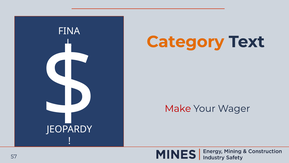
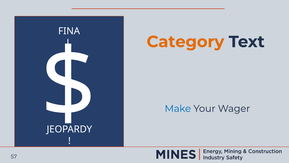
Make colour: red -> blue
